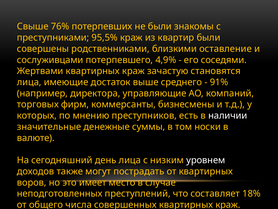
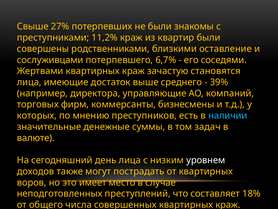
76%: 76% -> 27%
95,5%: 95,5% -> 11,2%
4,9%: 4,9% -> 6,7%
91%: 91% -> 39%
наличии colour: white -> light blue
носки: носки -> задач
